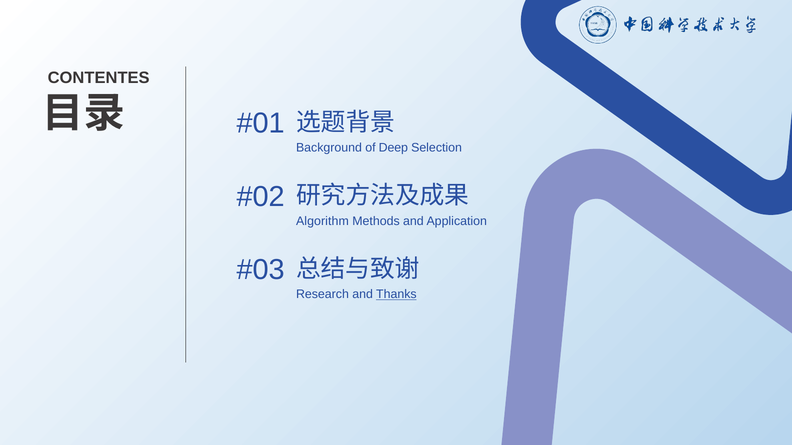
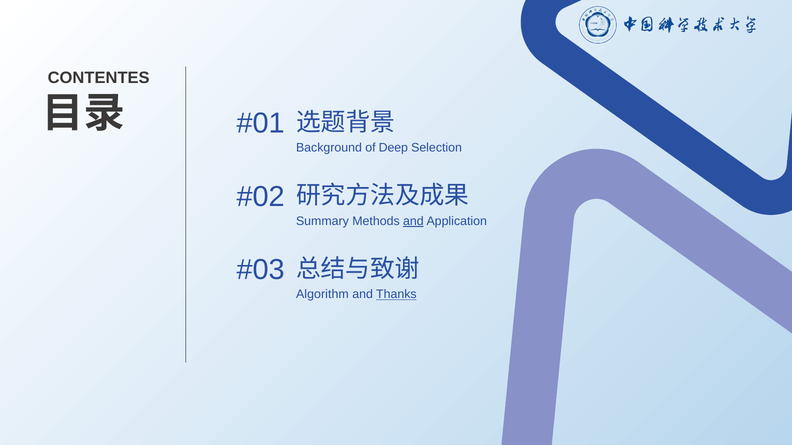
Algorithm: Algorithm -> Summary
and at (413, 221) underline: none -> present
Research: Research -> Algorithm
